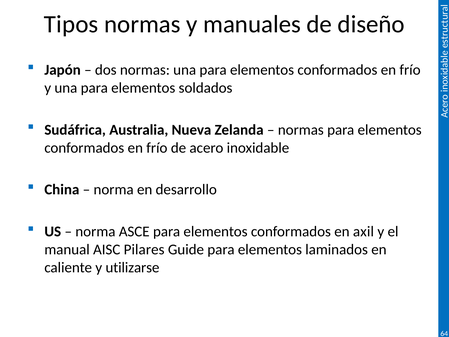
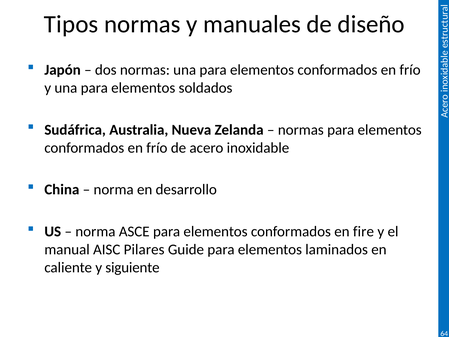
axil: axil -> fire
utilizarse: utilizarse -> siguiente
